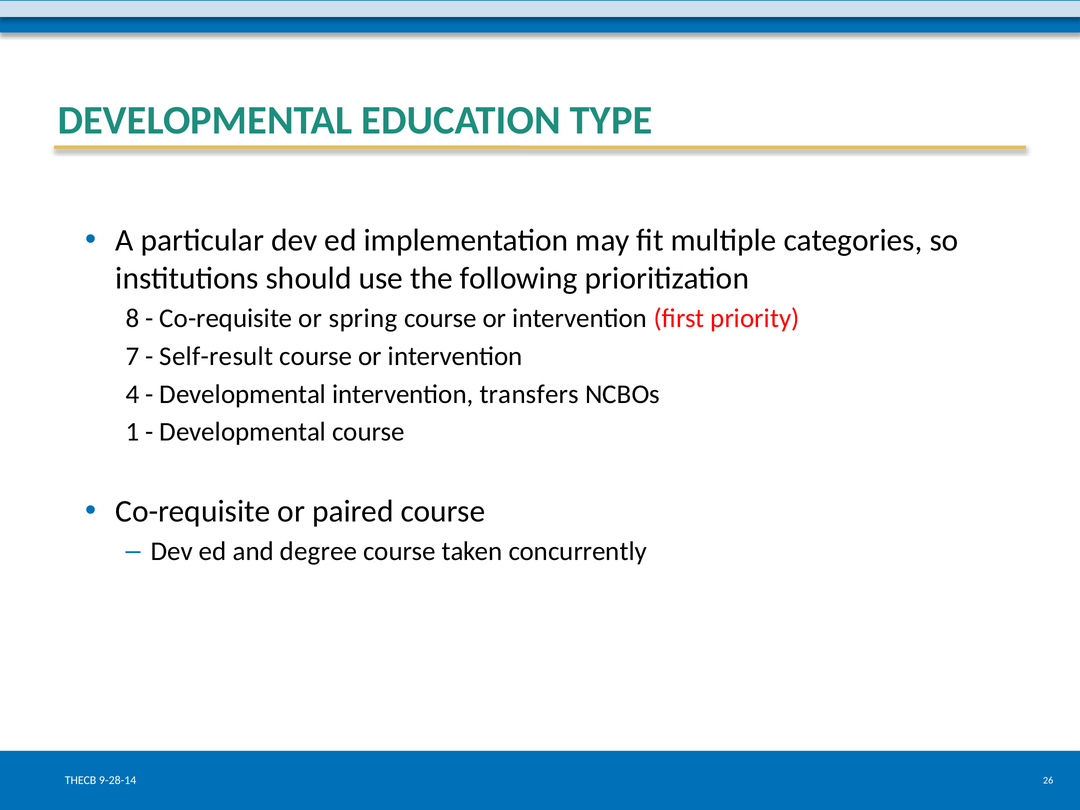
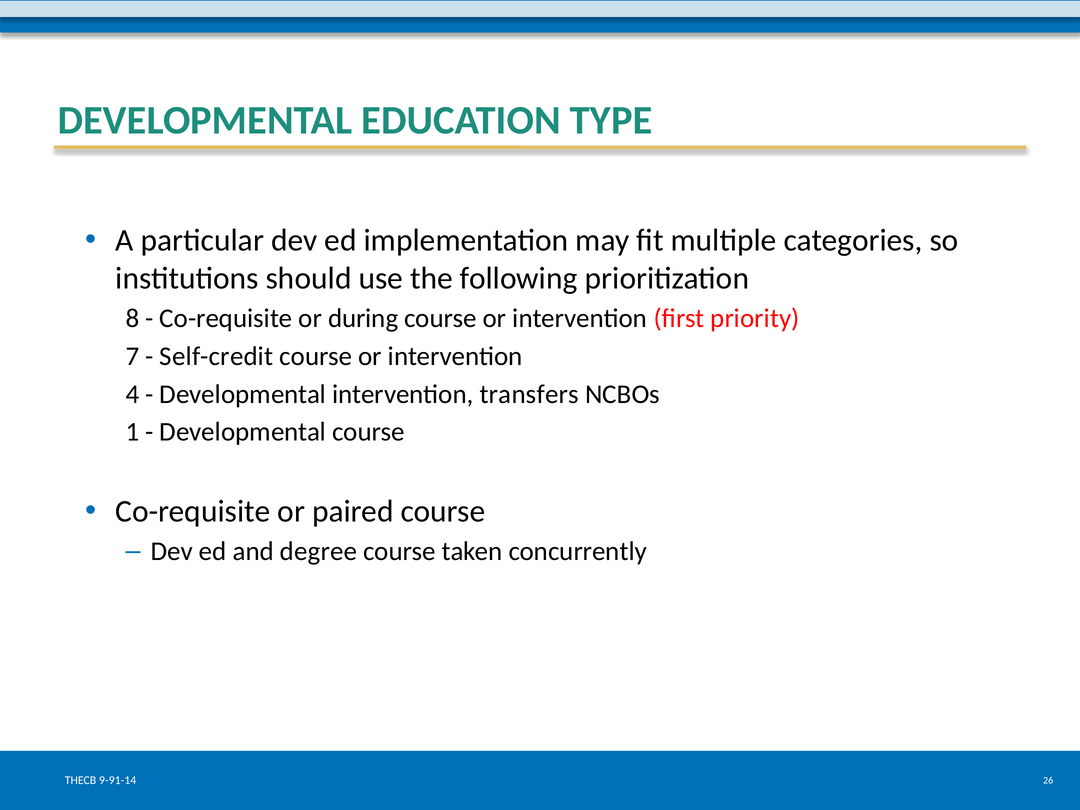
spring: spring -> during
Self-result: Self-result -> Self-credit
9-28-14: 9-28-14 -> 9-91-14
